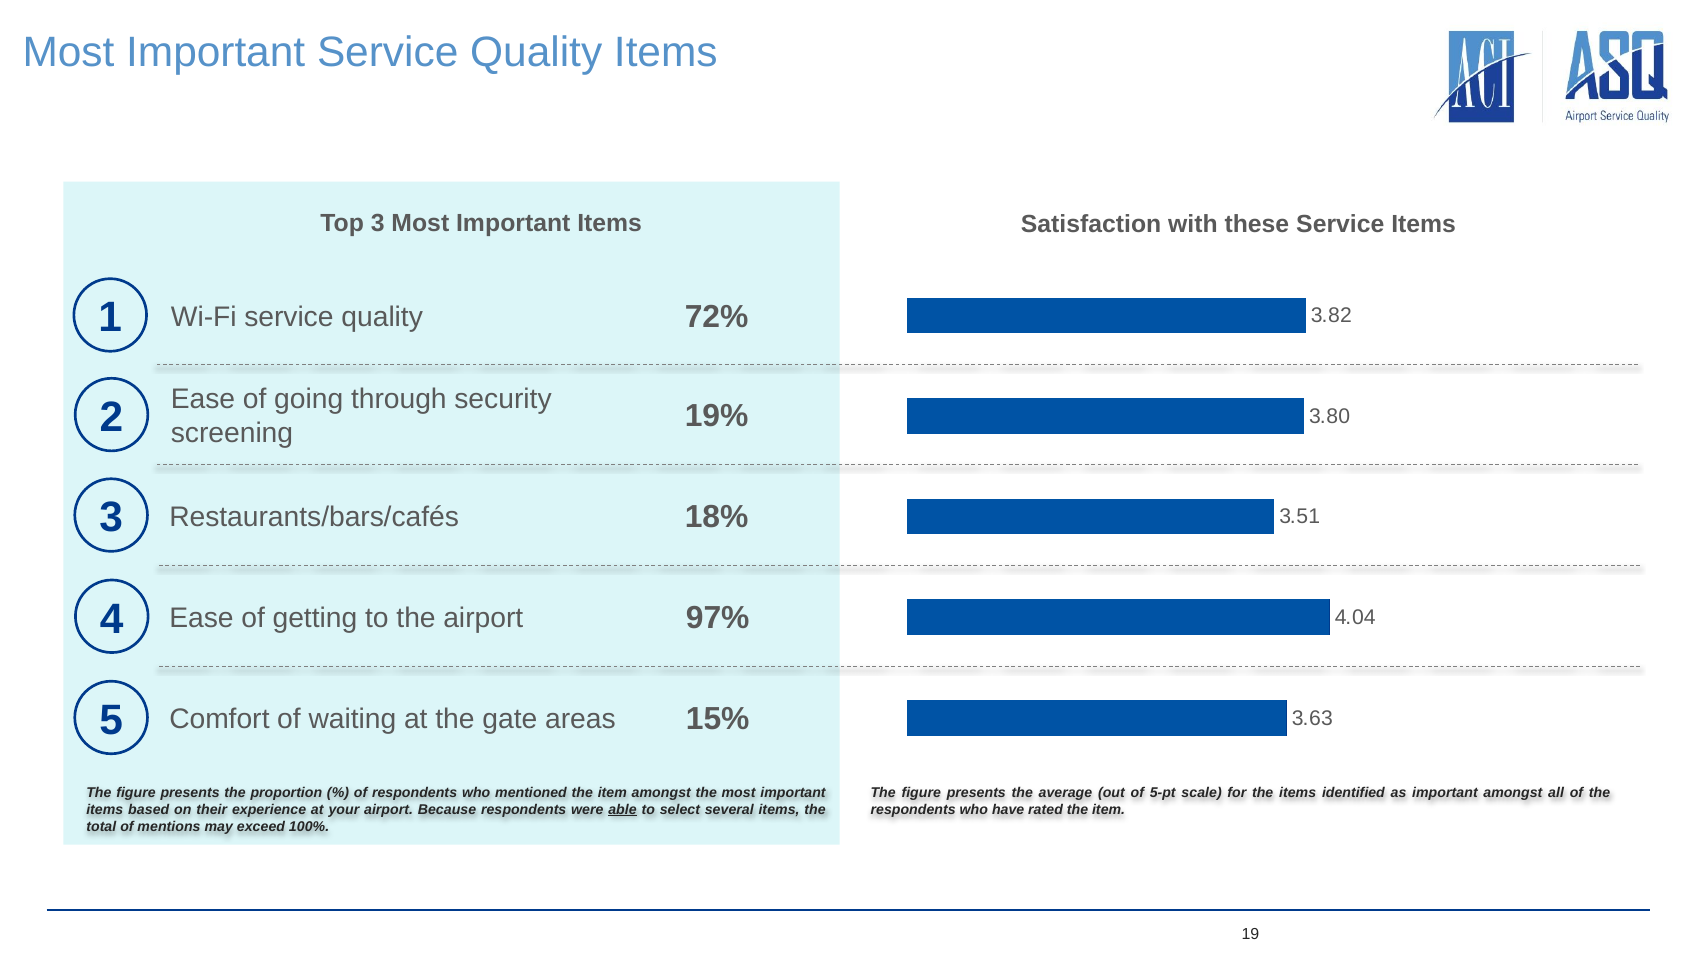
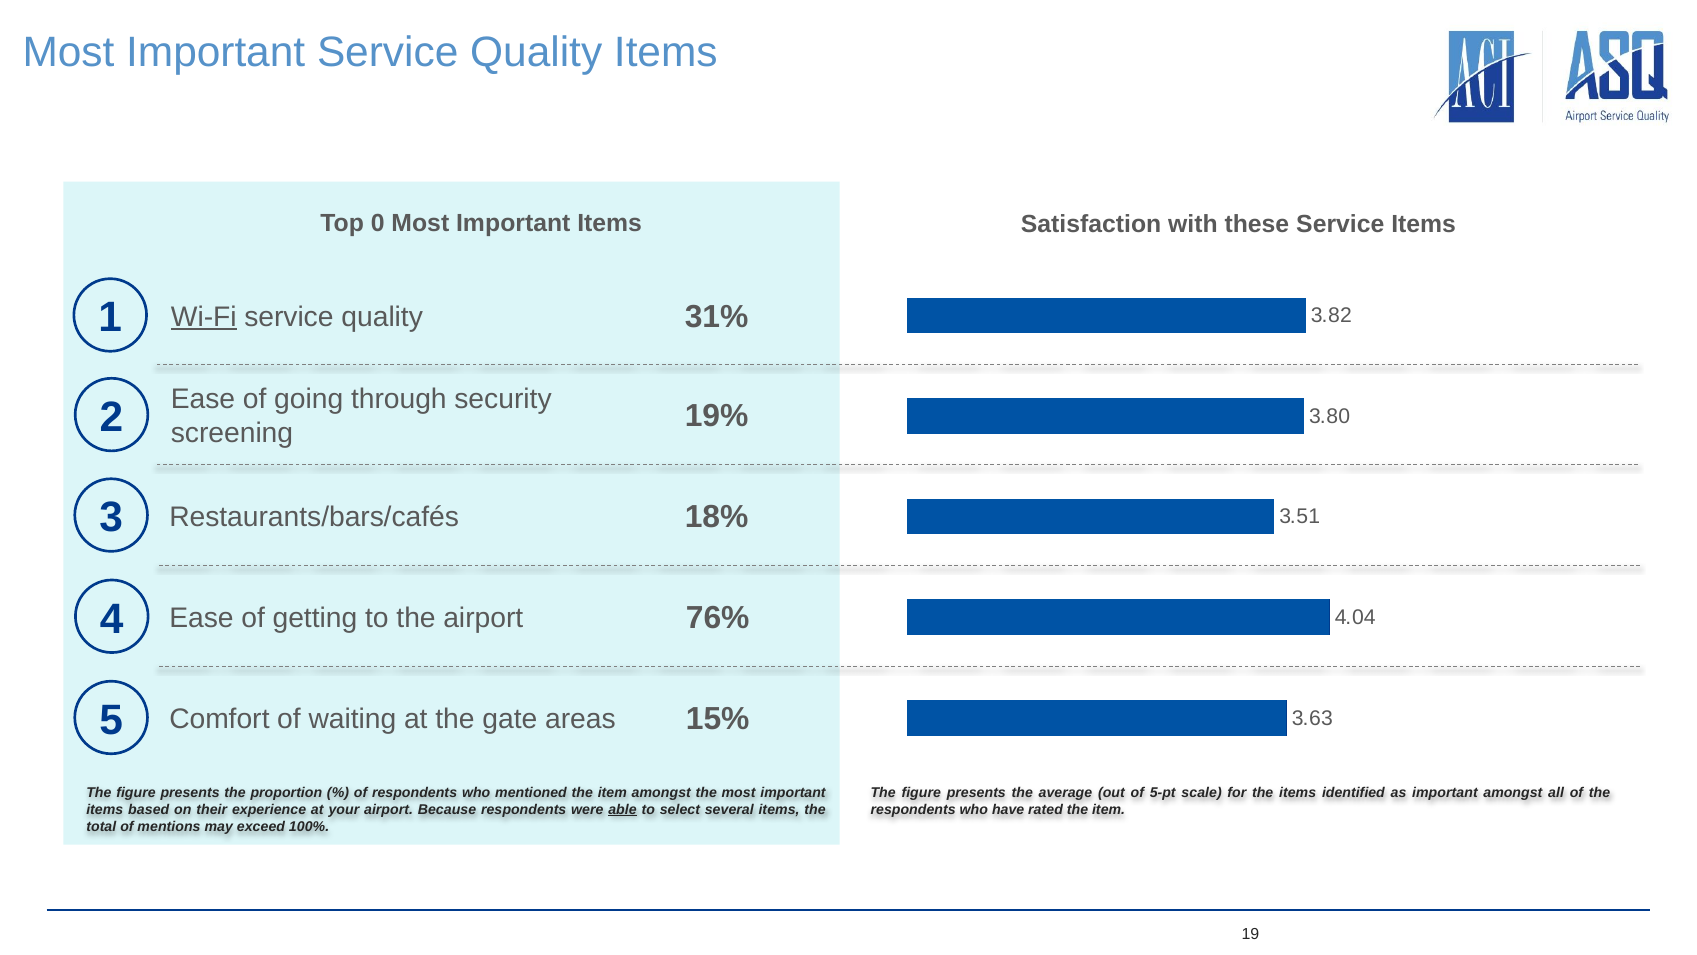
Top 3: 3 -> 0
72%: 72% -> 31%
Wi-Fi underline: none -> present
97%: 97% -> 76%
